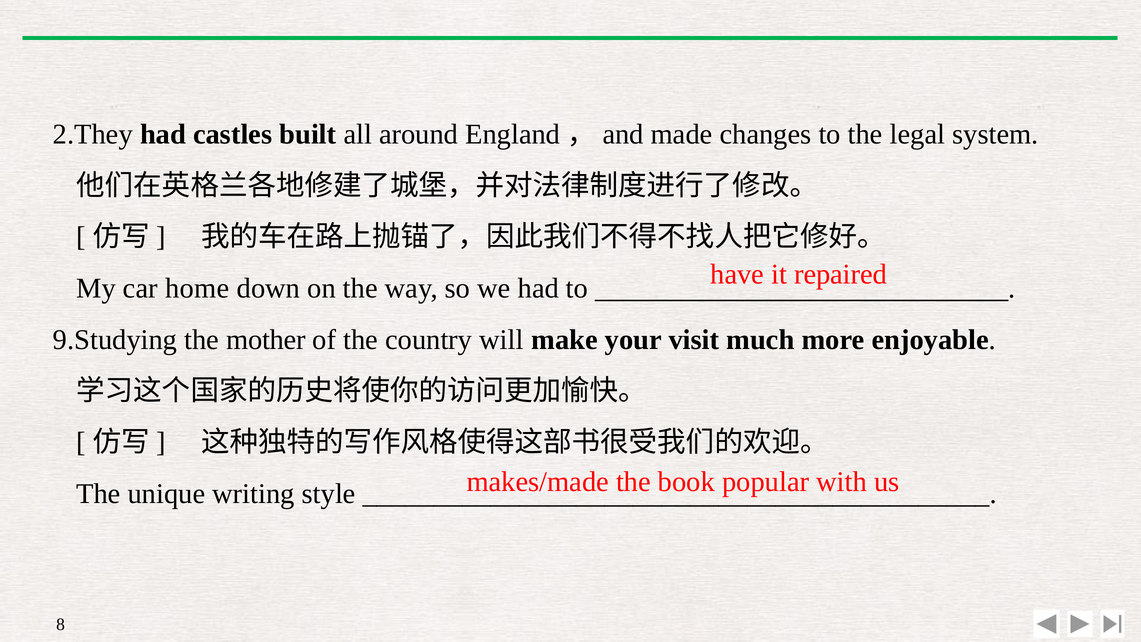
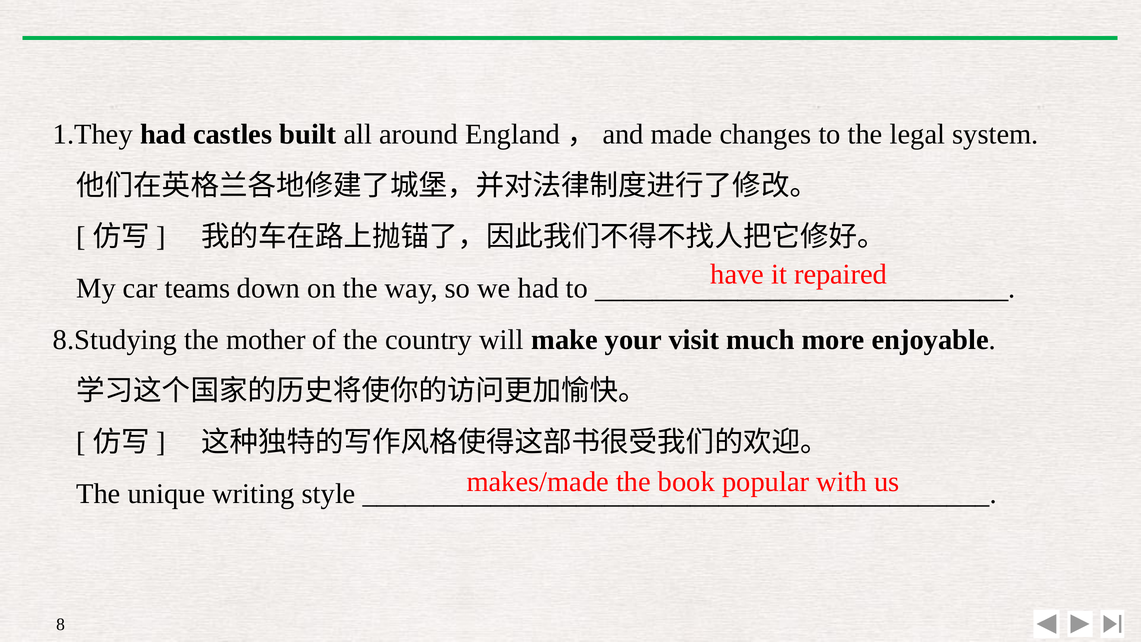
2.They: 2.They -> 1.They
home: home -> teams
9.Studying: 9.Studying -> 8.Studying
